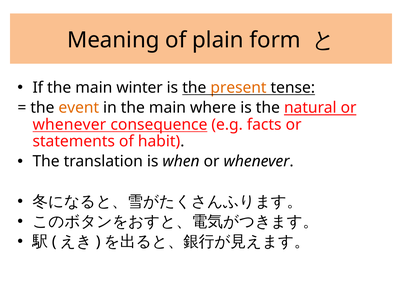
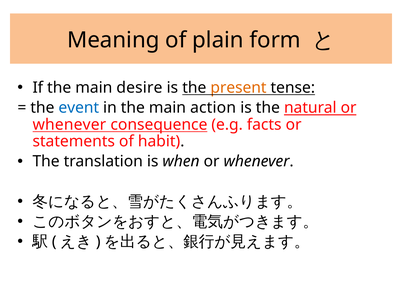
winter: winter -> desire
event colour: orange -> blue
where: where -> action
